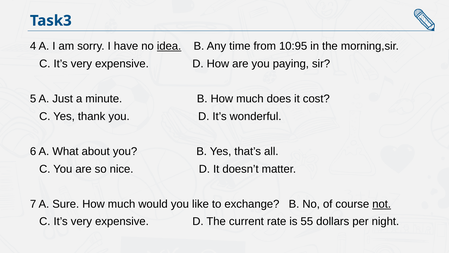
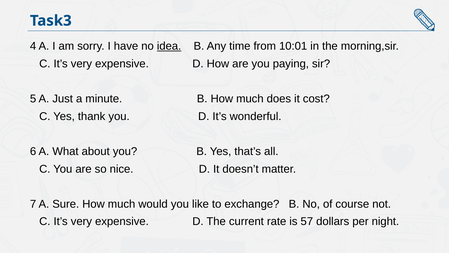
10:95: 10:95 -> 10:01
not underline: present -> none
55: 55 -> 57
